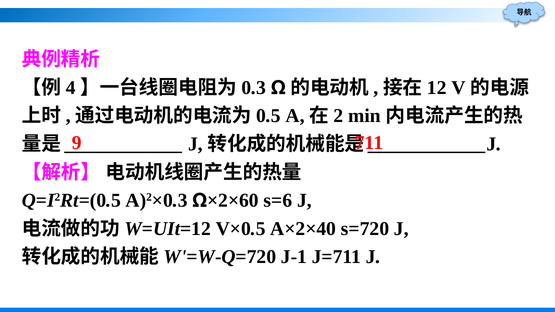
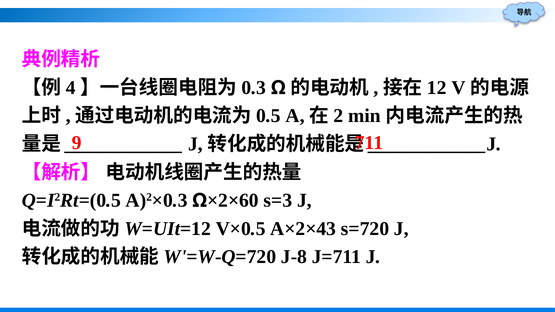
s=6: s=6 -> s=3
A×2×40: A×2×40 -> A×2×43
J-1: J-1 -> J-8
